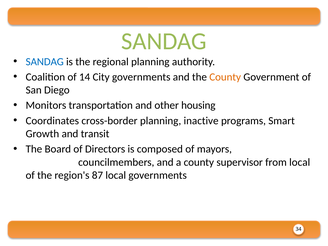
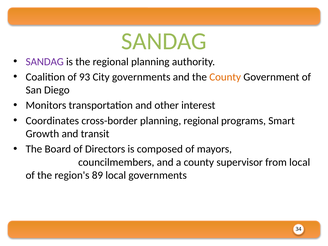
SANDAG at (45, 62) colour: blue -> purple
14: 14 -> 93
housing: housing -> interest
planning inactive: inactive -> regional
87: 87 -> 89
